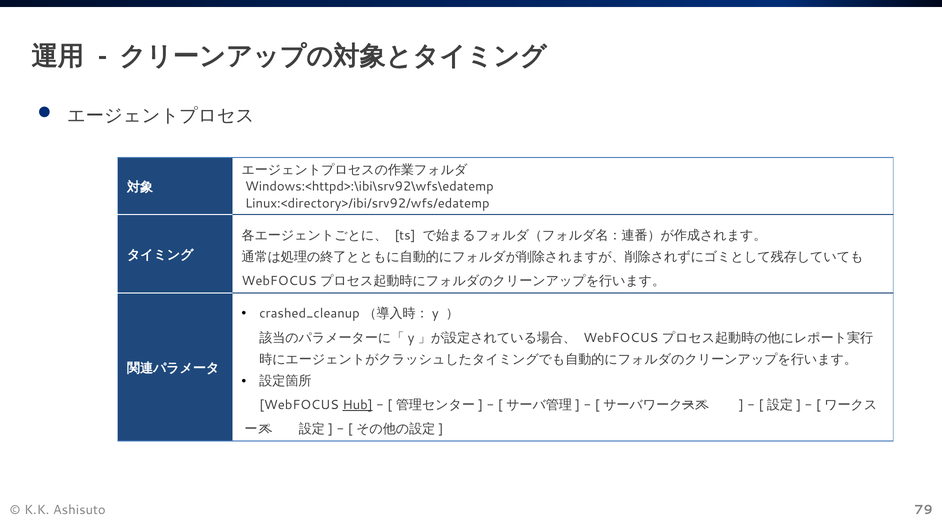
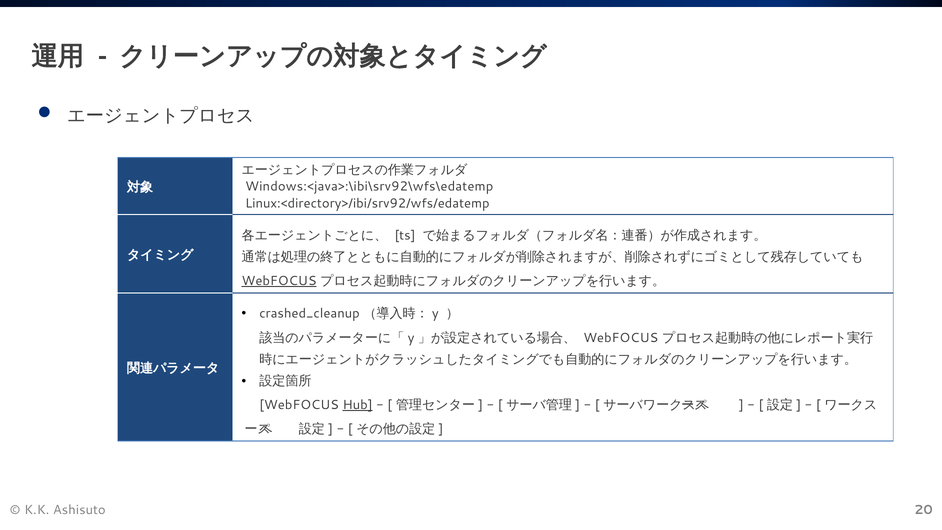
Windows:<httpd>:\ibi\srv92\wfs\edatemp: Windows:<httpd>:\ibi\srv92\wfs\edatemp -> Windows:<java>:\ibi\srv92\wfs\edatemp
WebFOCUS at (279, 281) underline: none -> present
79: 79 -> 20
